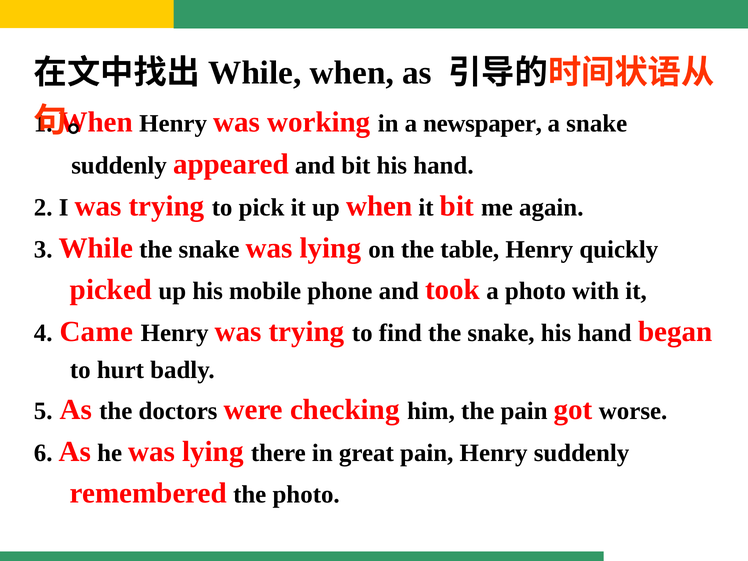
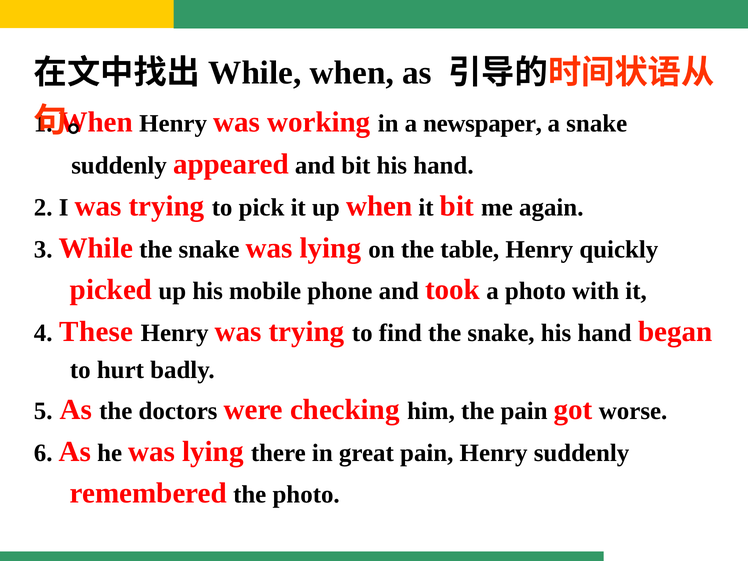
Came: Came -> These
